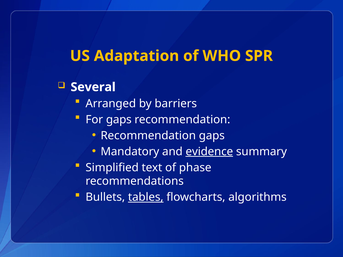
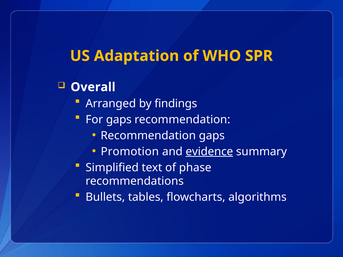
Several: Several -> Overall
barriers: barriers -> findings
Mandatory: Mandatory -> Promotion
tables underline: present -> none
